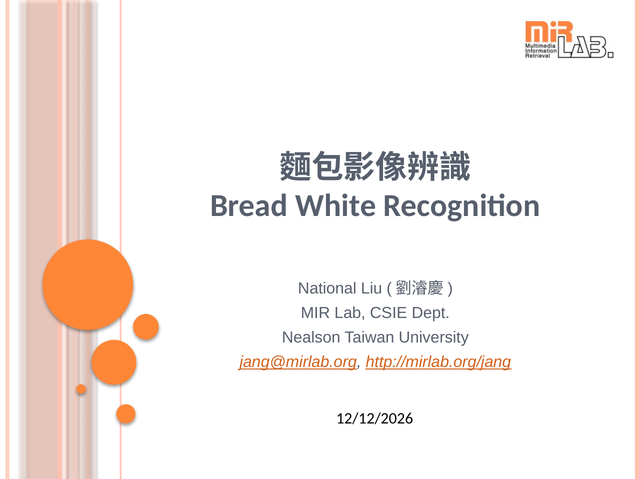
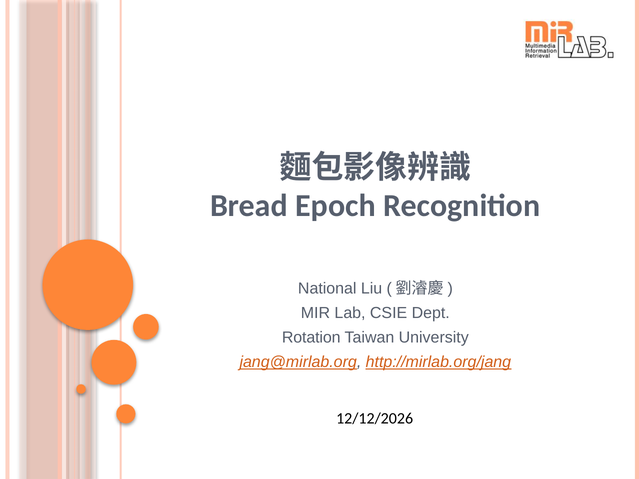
White: White -> Epoch
Nealson: Nealson -> Rotation
